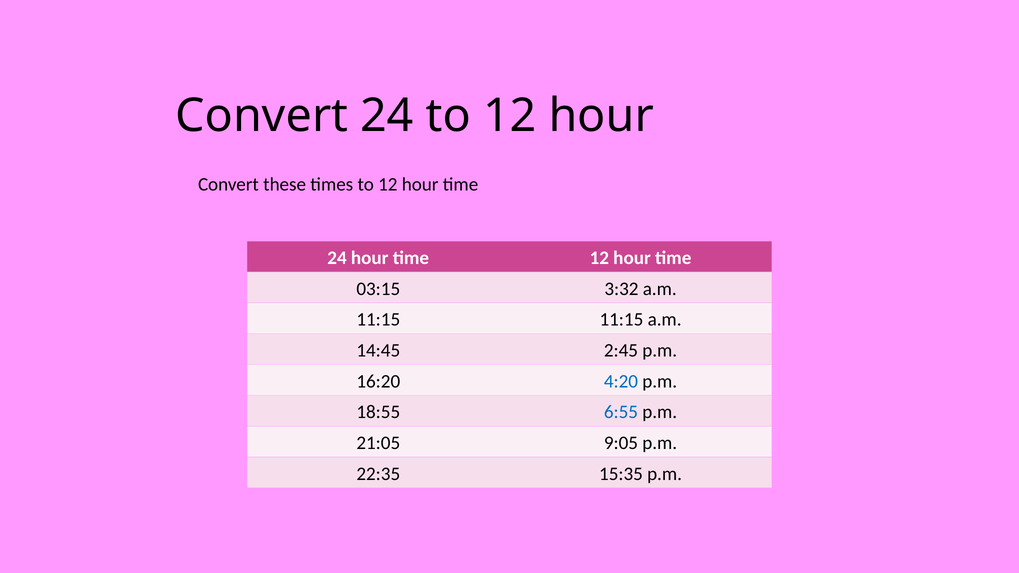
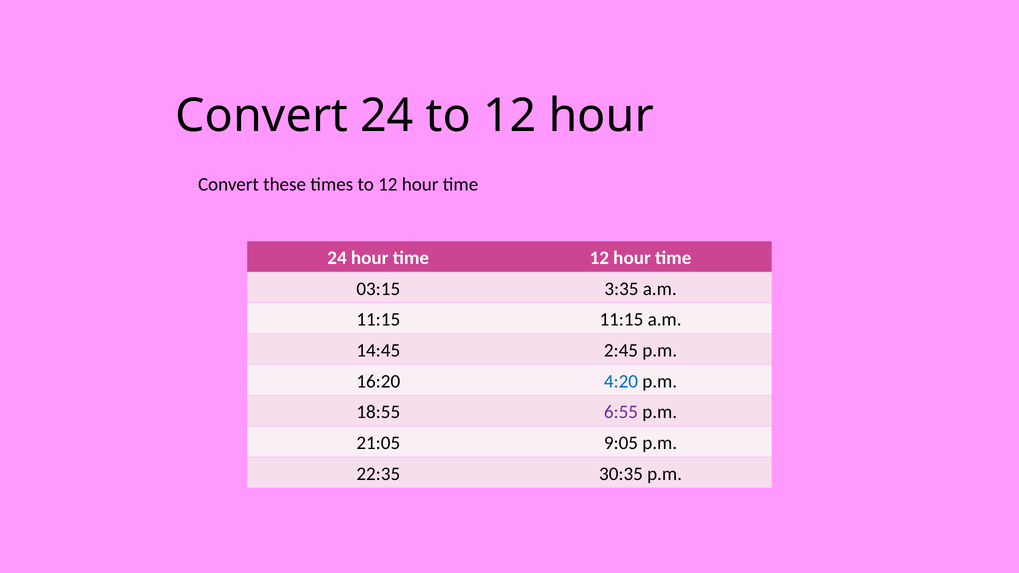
3:32: 3:32 -> 3:35
6:55 colour: blue -> purple
15:35: 15:35 -> 30:35
